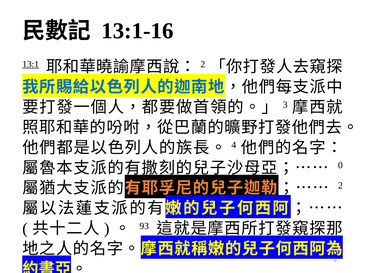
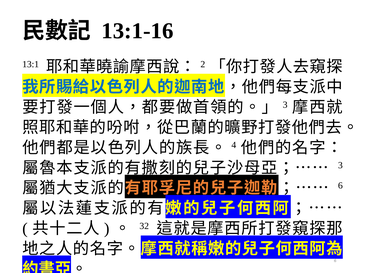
13:1 underline: present -> none
0 at (340, 166): 0 -> 3
2 at (340, 186): 2 -> 6
93: 93 -> 32
